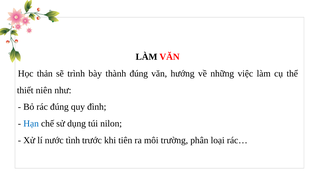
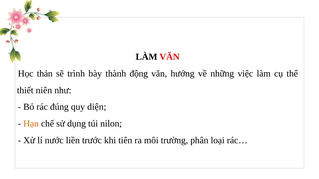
thành đúng: đúng -> động
đình: đình -> diện
Hạn colour: blue -> orange
tình: tình -> liền
